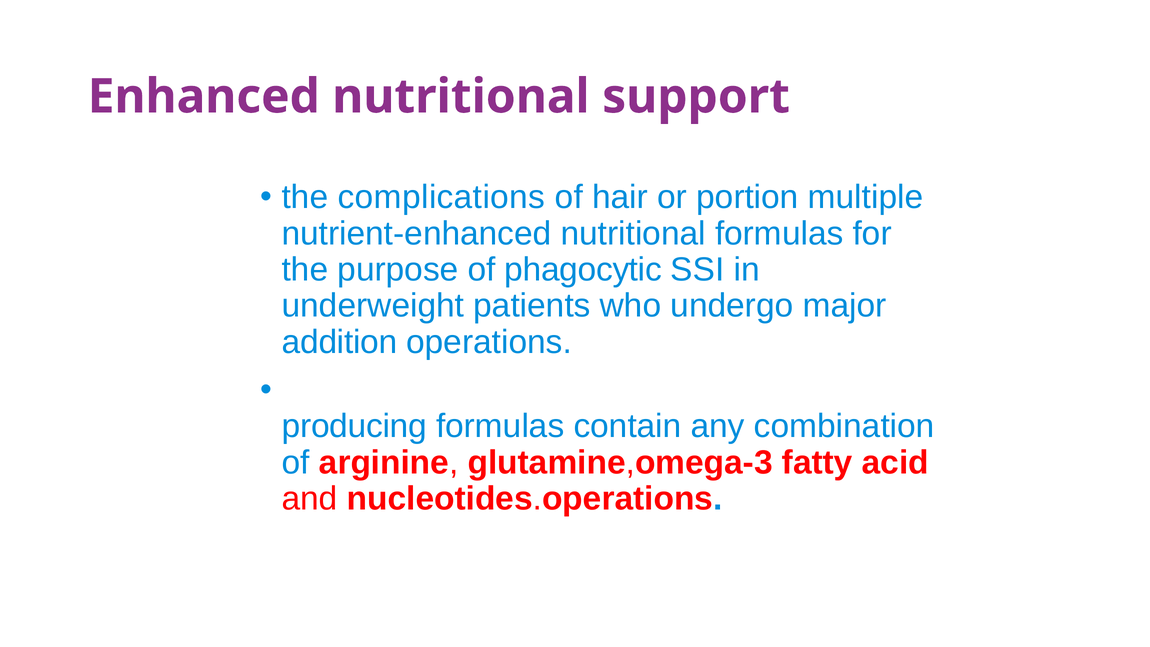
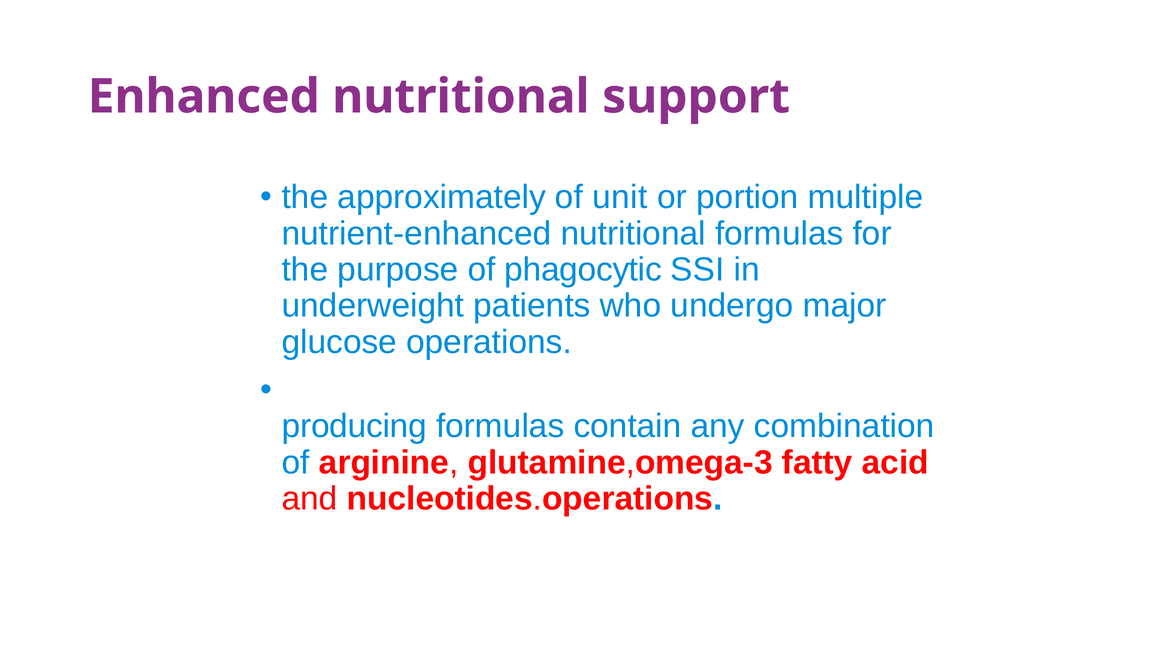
complications: complications -> approximately
hair: hair -> unit
addition: addition -> glucose
